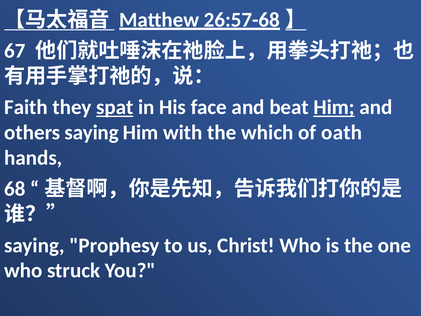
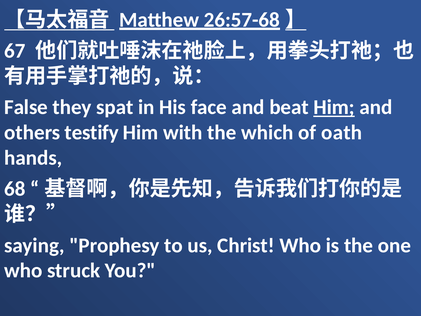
Faith: Faith -> False
spat underline: present -> none
others saying: saying -> testify
